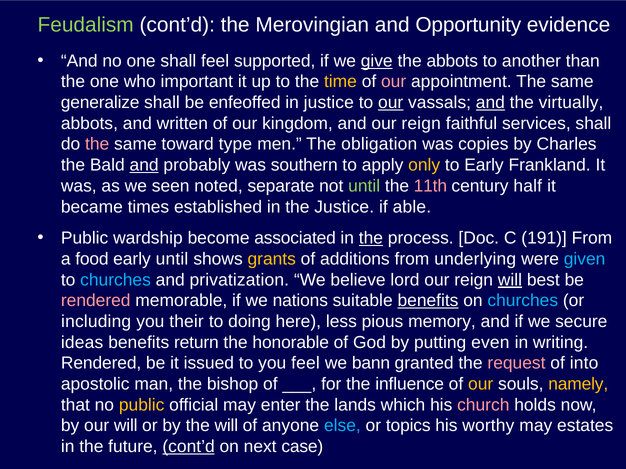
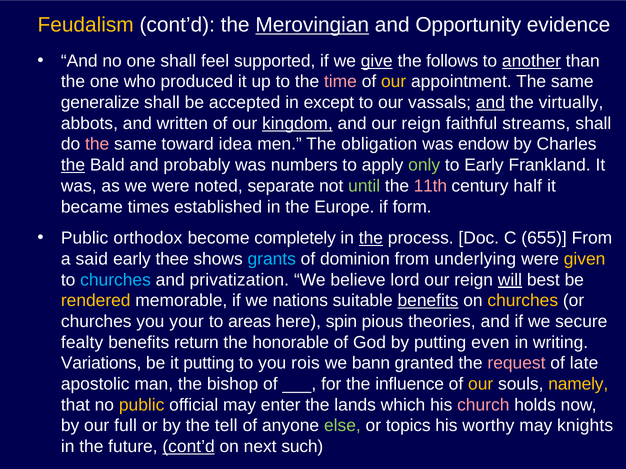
Feudalism colour: light green -> yellow
Merovingian underline: none -> present
the abbots: abbots -> follows
another underline: none -> present
important: important -> produced
time colour: yellow -> pink
our at (394, 82) colour: pink -> yellow
enfeoffed: enfeoffed -> accepted
in justice: justice -> except
our at (391, 103) underline: present -> none
kingdom underline: none -> present
services: services -> streams
type: type -> idea
copies: copies -> endow
the at (73, 165) underline: none -> present
and at (144, 165) underline: present -> none
southern: southern -> numbers
only colour: yellow -> light green
we seen: seen -> were
the Justice: Justice -> Europe
able: able -> form
wardship: wardship -> orthodox
associated: associated -> completely
191: 191 -> 655
food: food -> said
early until: until -> thee
grants colour: yellow -> light blue
additions: additions -> dominion
given colour: light blue -> yellow
rendered at (96, 301) colour: pink -> yellow
churches at (523, 301) colour: light blue -> yellow
including at (96, 322): including -> churches
their: their -> your
doing: doing -> areas
less: less -> spin
memory: memory -> theories
ideas: ideas -> fealty
Rendered at (101, 364): Rendered -> Variations
it issued: issued -> putting
you feel: feel -> rois
into: into -> late
our will: will -> full
the will: will -> tell
else colour: light blue -> light green
estates: estates -> knights
case: case -> such
